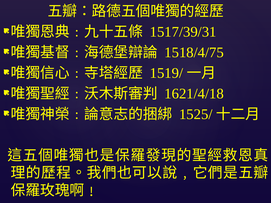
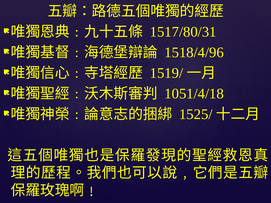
1517/39/31: 1517/39/31 -> 1517/80/31
1518/4/75: 1518/4/75 -> 1518/4/96
1621/4/18: 1621/4/18 -> 1051/4/18
